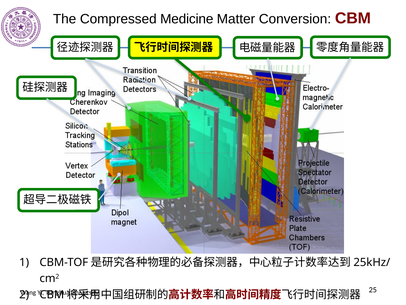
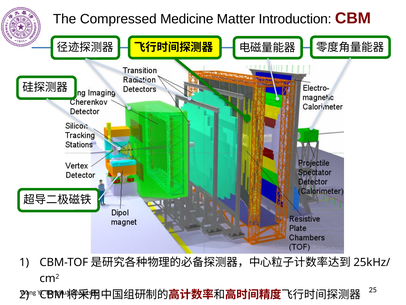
Conversion: Conversion -> Introduction
